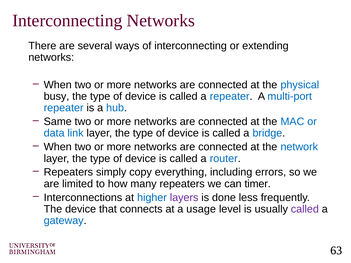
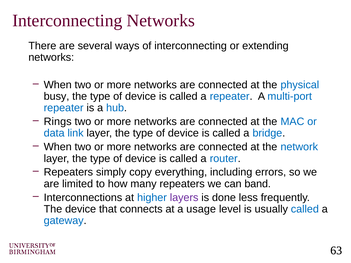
Same: Same -> Rings
timer: timer -> band
called at (305, 209) colour: purple -> blue
